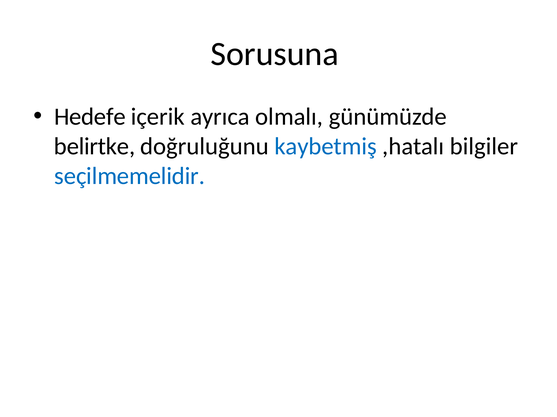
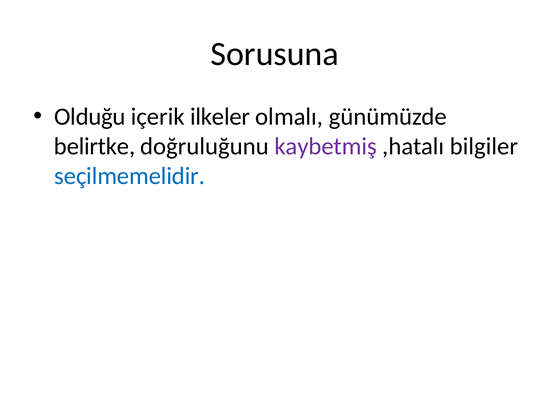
Hedefe: Hedefe -> Olduğu
ayrıca: ayrıca -> ilkeler
kaybetmiş colour: blue -> purple
